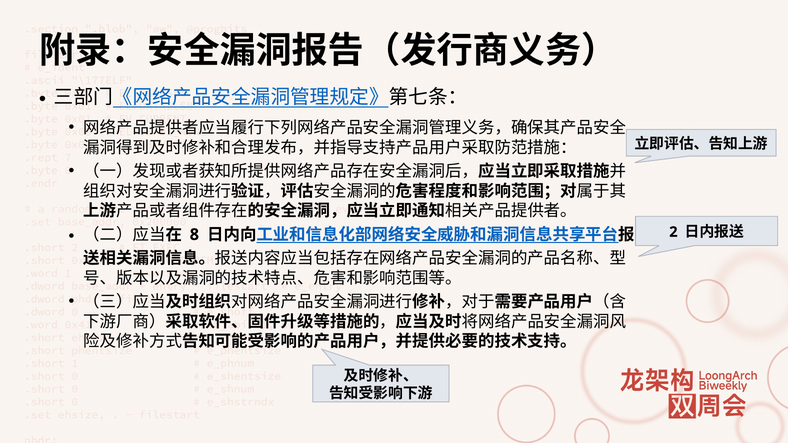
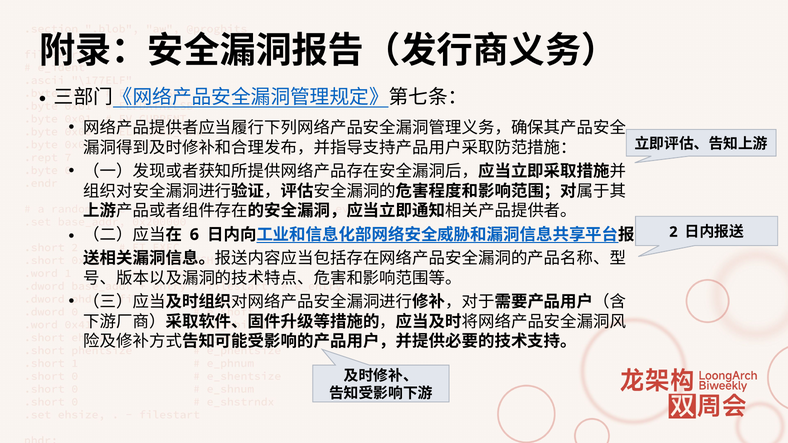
8: 8 -> 6
